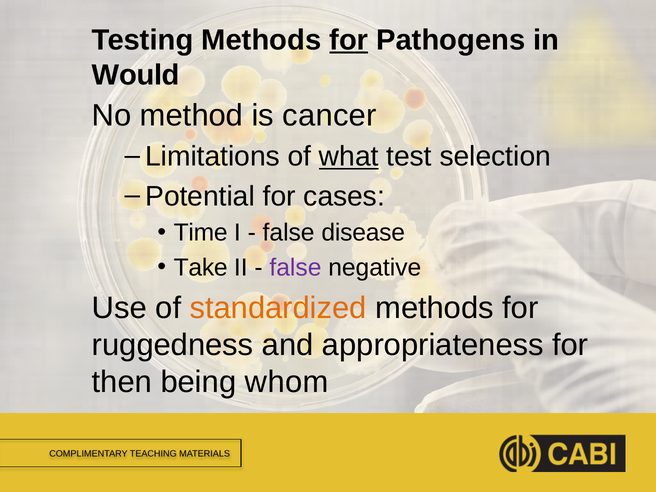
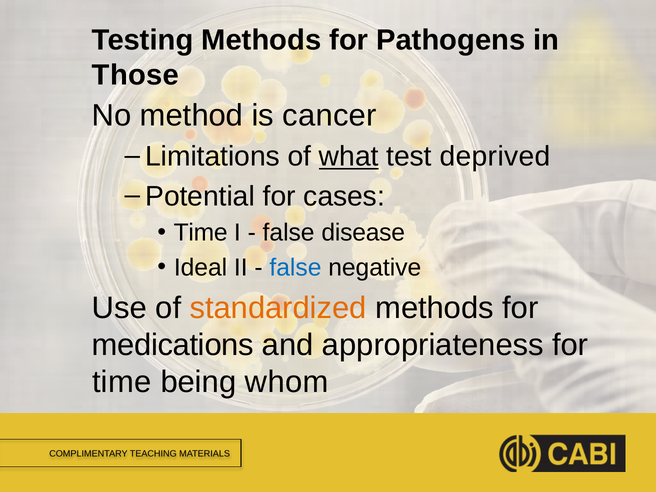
for at (349, 40) underline: present -> none
Would: Would -> Those
selection: selection -> deprived
Take: Take -> Ideal
false at (295, 267) colour: purple -> blue
ruggedness: ruggedness -> medications
then at (122, 382): then -> time
